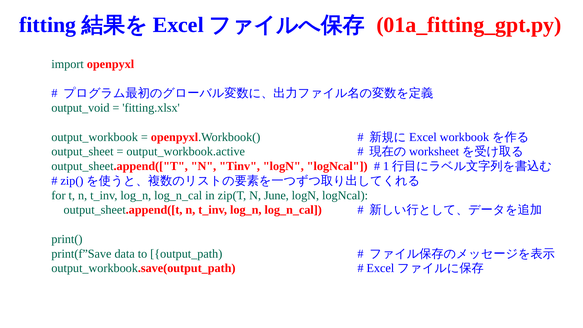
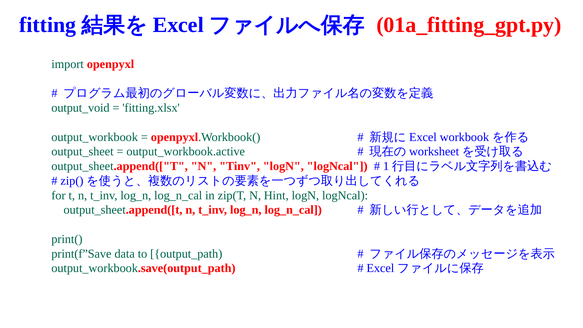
June: June -> Hint
